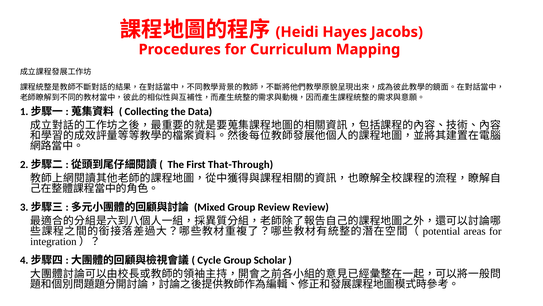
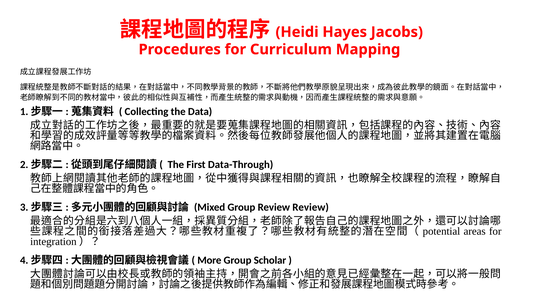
That-Through: That-Through -> Data-Through
Cycle: Cycle -> More
